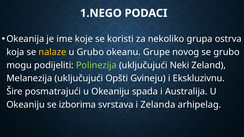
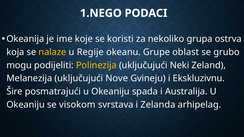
u Grubo: Grubo -> Regije
novog: novog -> oblast
Polinezija colour: light green -> yellow
Opšti: Opšti -> Nove
izborima: izborima -> visokom
